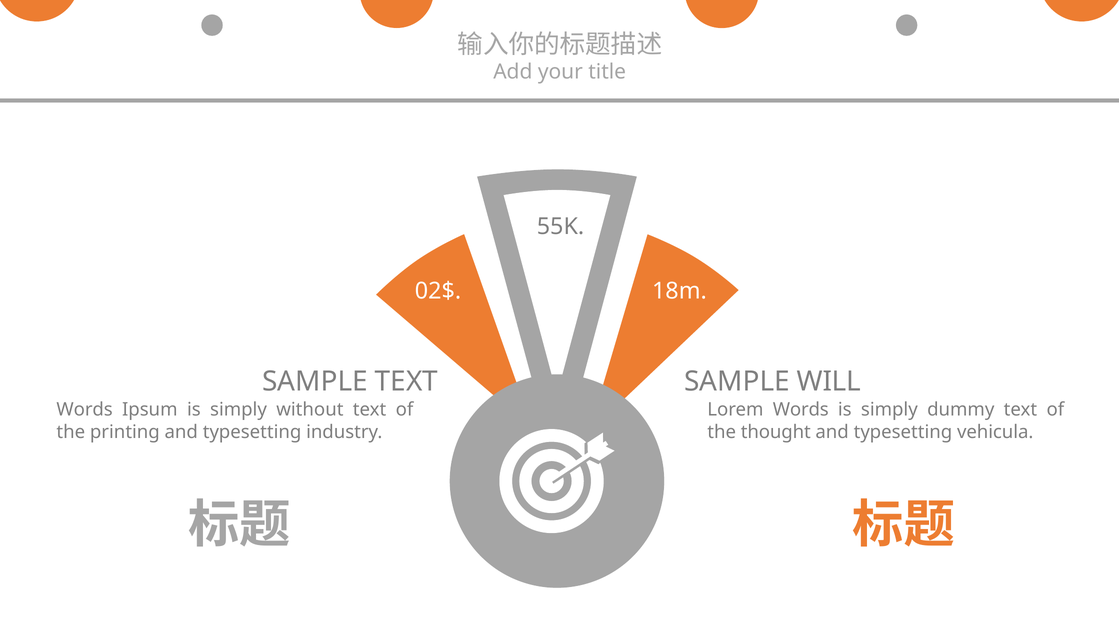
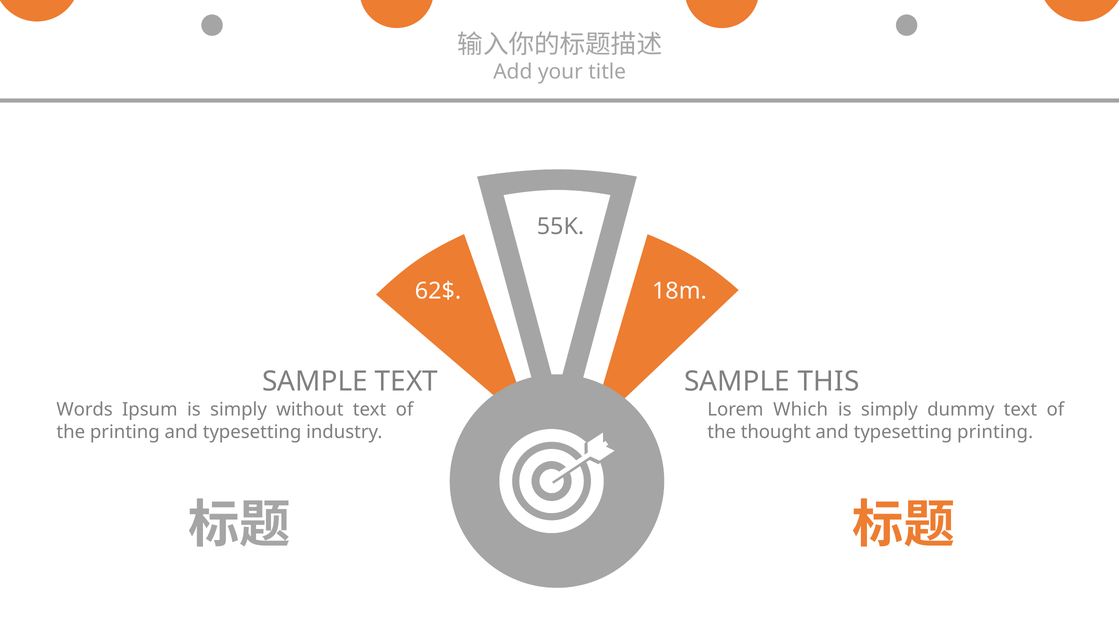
02$: 02$ -> 62$
WILL: WILL -> THIS
Lorem Words: Words -> Which
typesetting vehicula: vehicula -> printing
